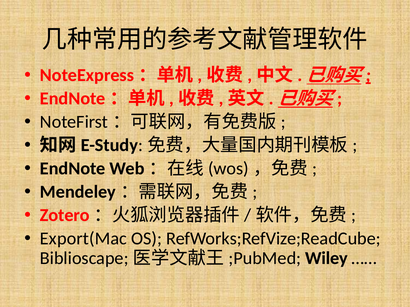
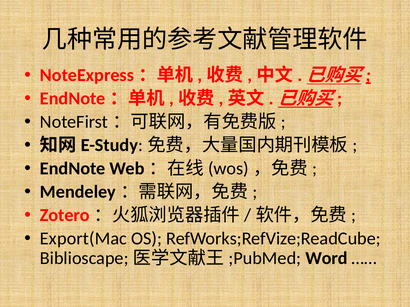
Wiley: Wiley -> Word
